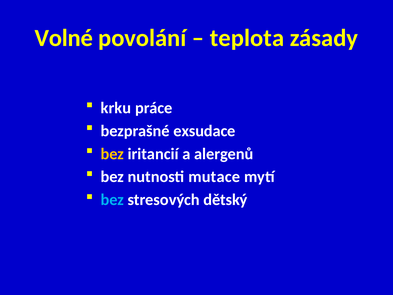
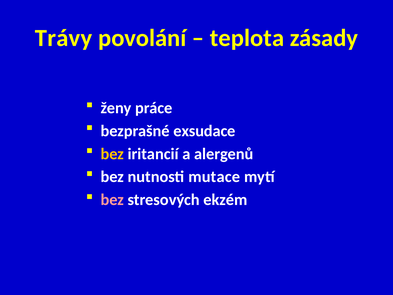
Volné: Volné -> Trávy
krku: krku -> ženy
bez at (112, 200) colour: light blue -> pink
dětský: dětský -> ekzém
